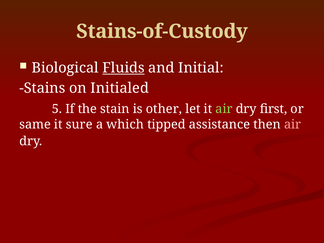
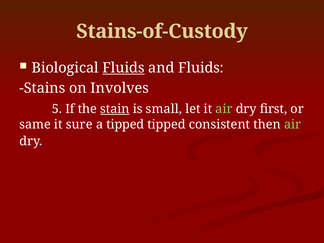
and Initial: Initial -> Fluids
Initialed: Initialed -> Involves
stain underline: none -> present
other: other -> small
a which: which -> tipped
assistance: assistance -> consistent
air at (293, 124) colour: pink -> light green
